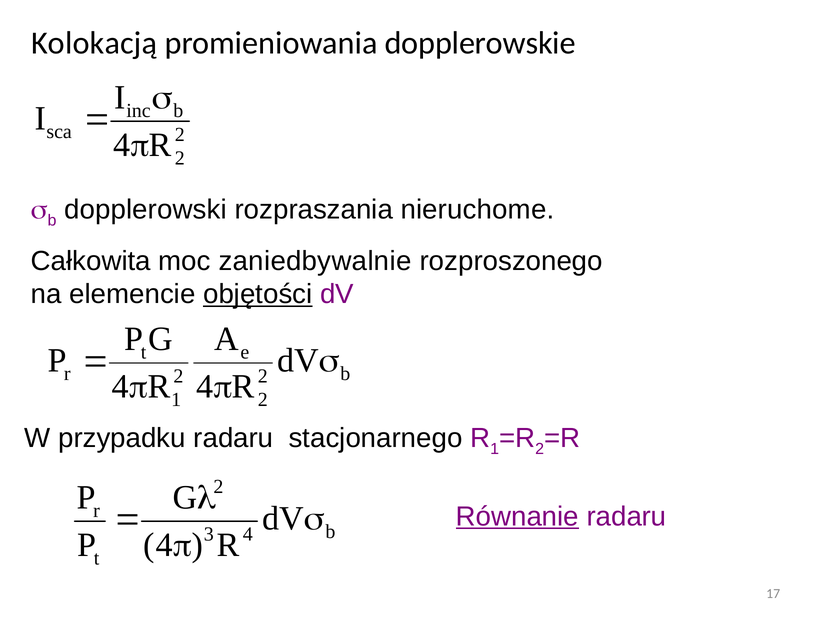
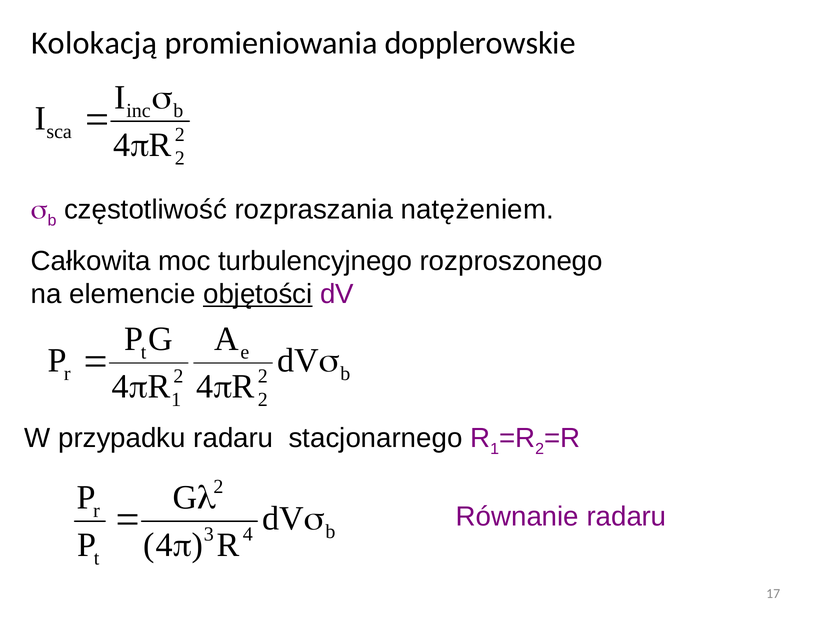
dopplerowski: dopplerowski -> częstotliwość
nieruchome: nieruchome -> natężeniem
zaniedbywalnie: zaniedbywalnie -> turbulencyjnego
Równanie underline: present -> none
